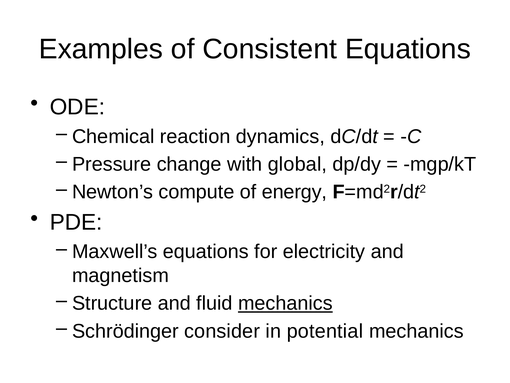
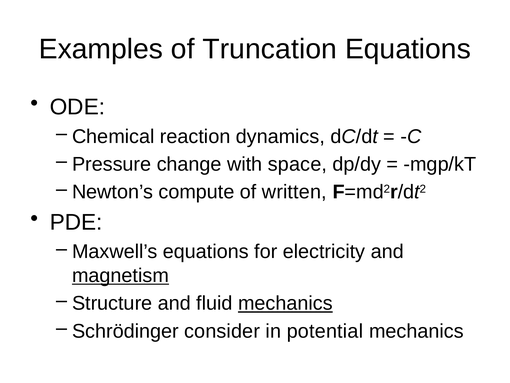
Consistent: Consistent -> Truncation
global: global -> space
energy: energy -> written
magnetism underline: none -> present
